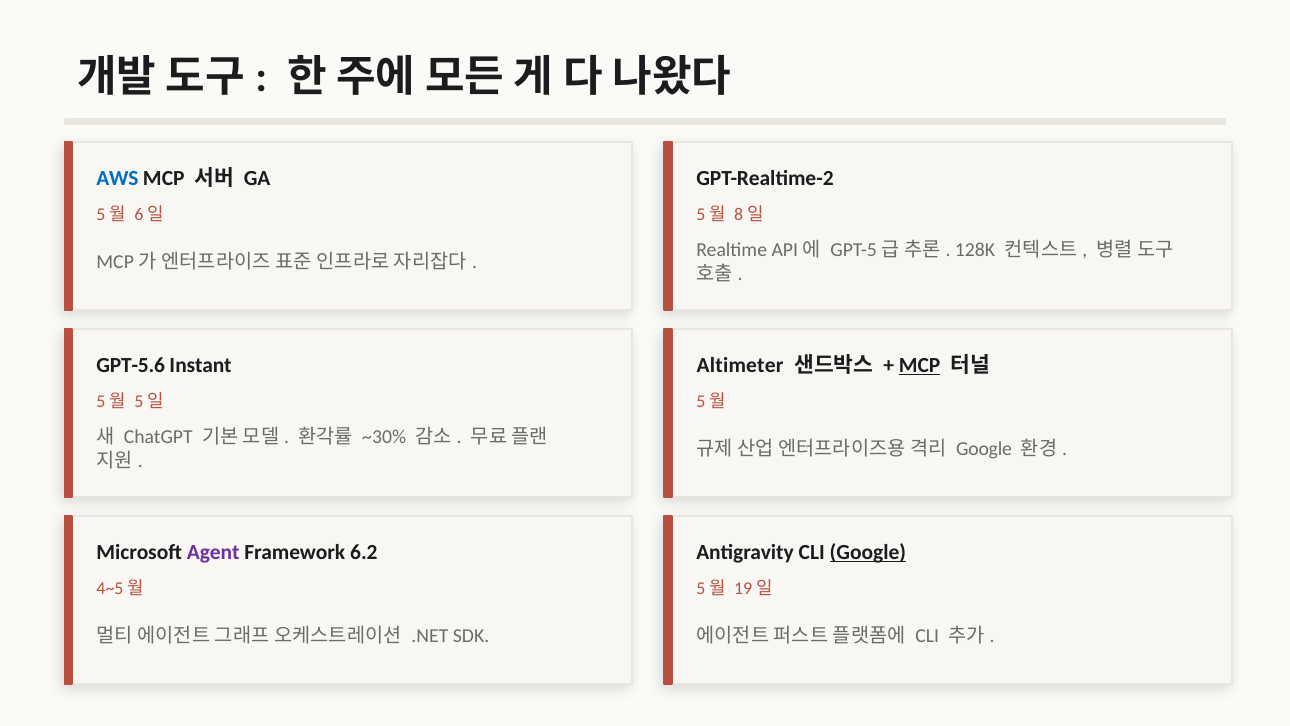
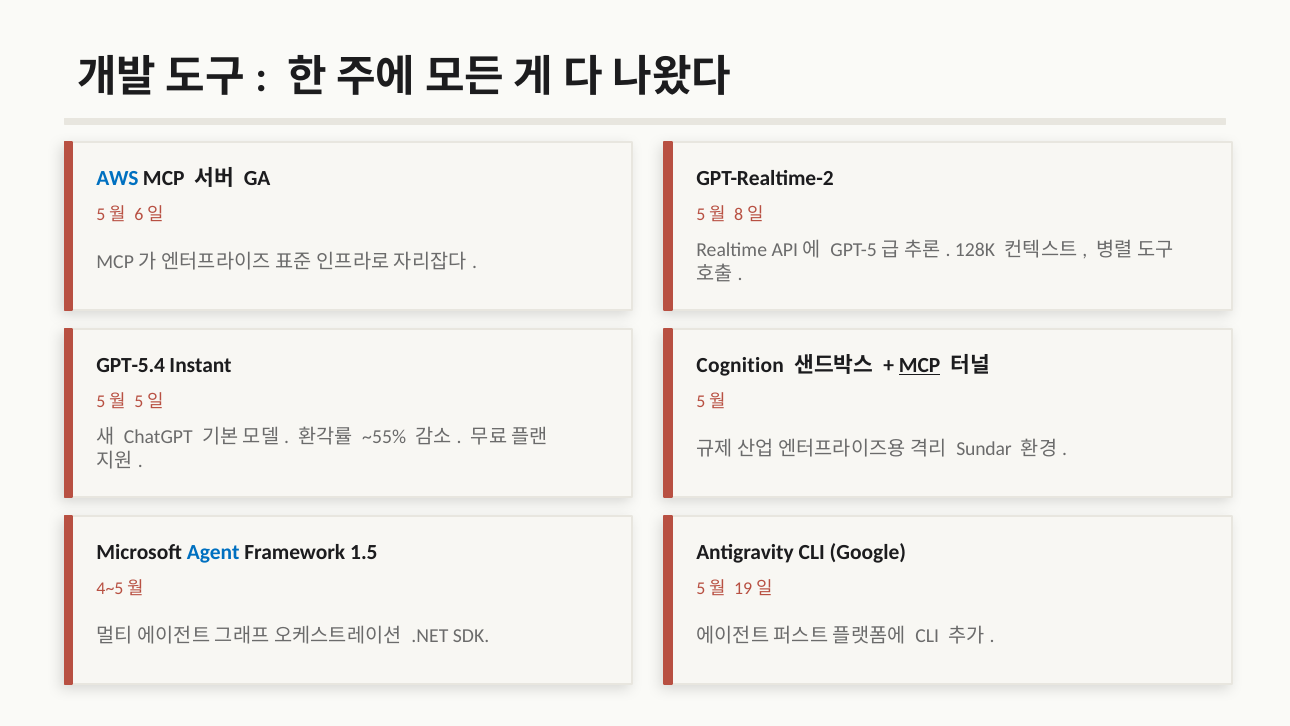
GPT-5.6: GPT-5.6 -> GPT-5.4
Altimeter: Altimeter -> Cognition
~30%: ~30% -> ~55%
Google at (984, 449): Google -> Sundar
Agent colour: purple -> blue
6.2: 6.2 -> 1.5
Google at (868, 552) underline: present -> none
